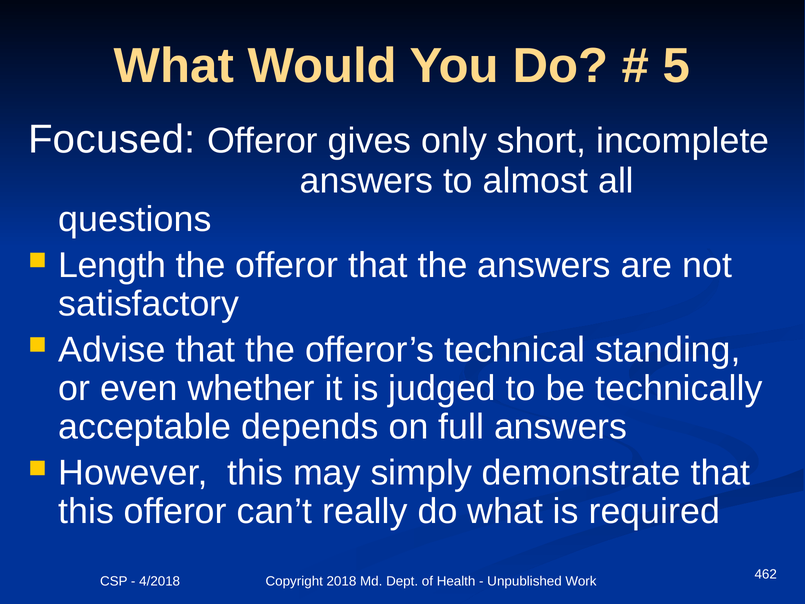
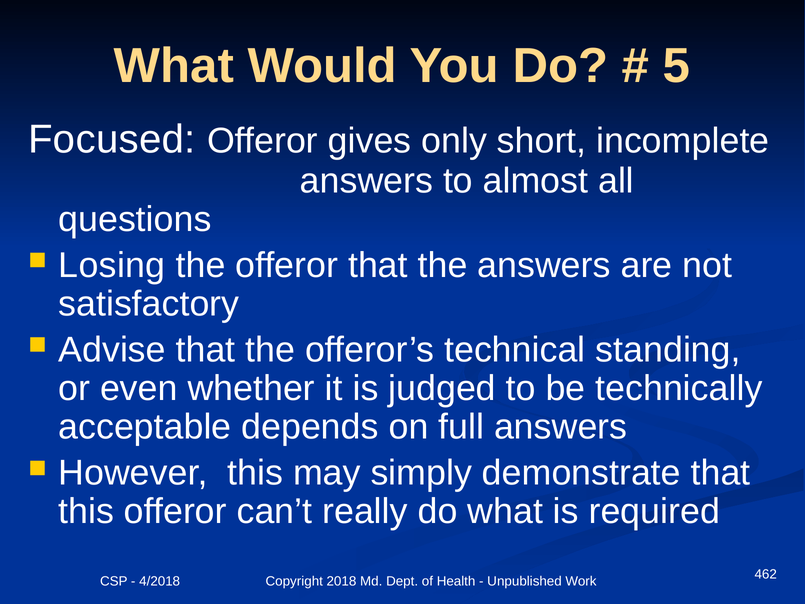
Length: Length -> Losing
